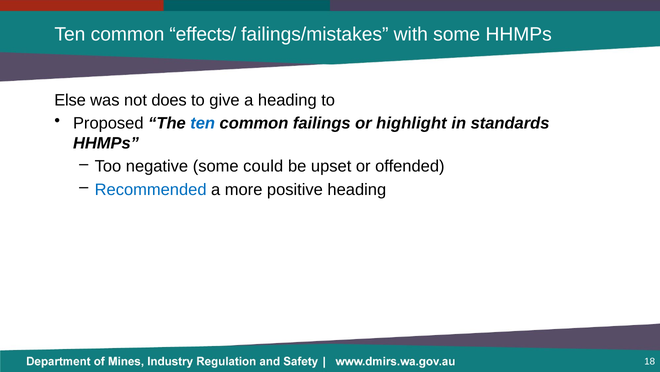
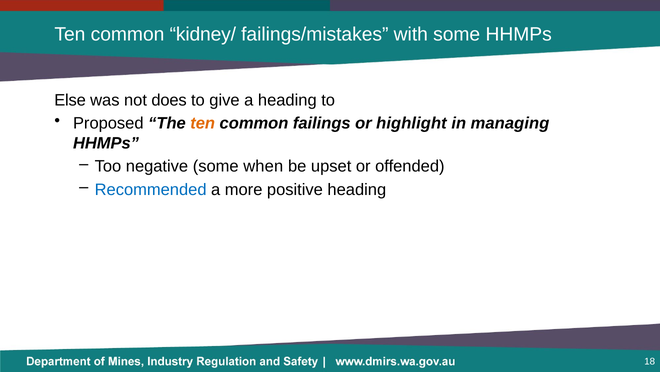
effects/: effects/ -> kidney/
ten at (203, 123) colour: blue -> orange
standards: standards -> managing
could: could -> when
